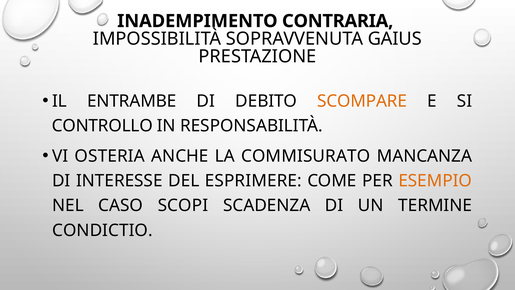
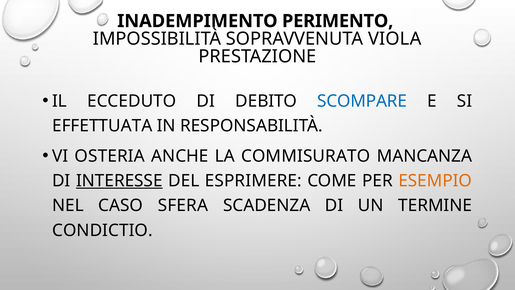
CONTRARIA: CONTRARIA -> PERIMENTO
GAIUS: GAIUS -> VIOLA
ENTRAMBE: ENTRAMBE -> ECCEDUTO
SCOMPARE colour: orange -> blue
CONTROLLO: CONTROLLO -> EFFETTUATA
INTERESSE underline: none -> present
SCOPI: SCOPI -> SFERA
